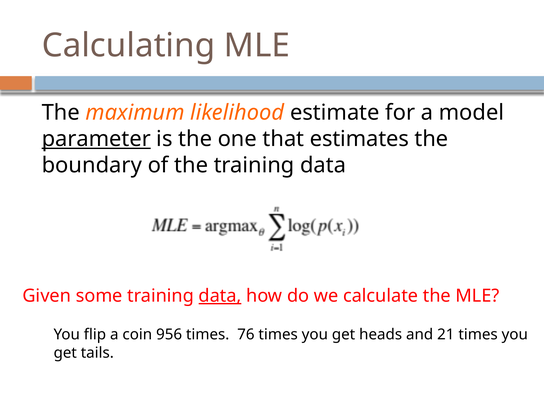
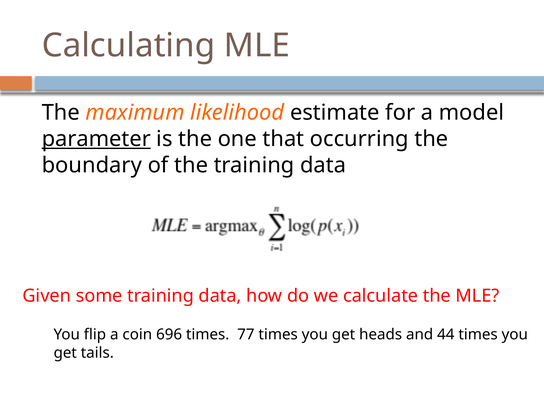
estimates: estimates -> occurring
data at (220, 296) underline: present -> none
956: 956 -> 696
76: 76 -> 77
21: 21 -> 44
